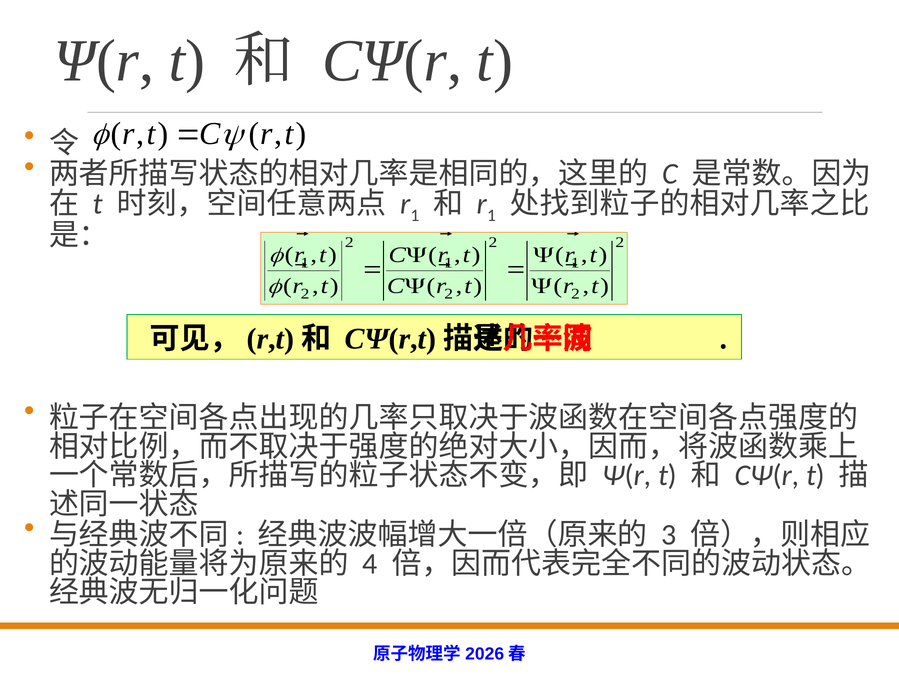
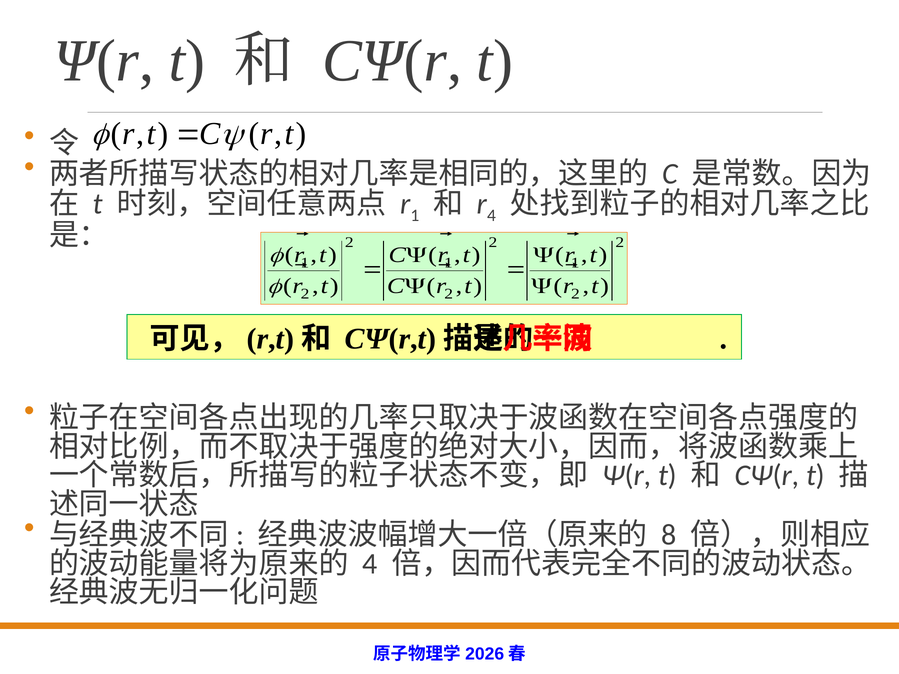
1 at (492, 216): 1 -> 4
3: 3 -> 8
